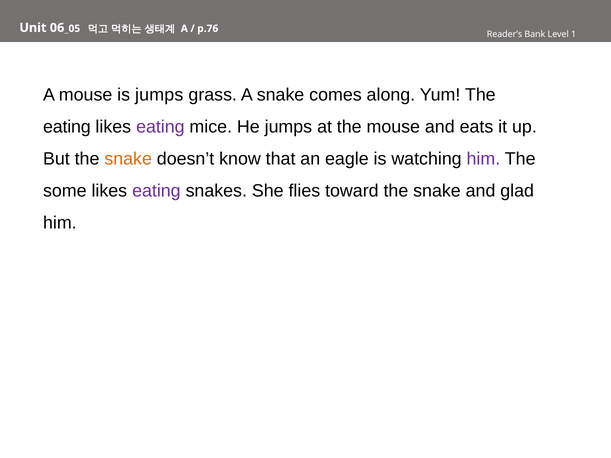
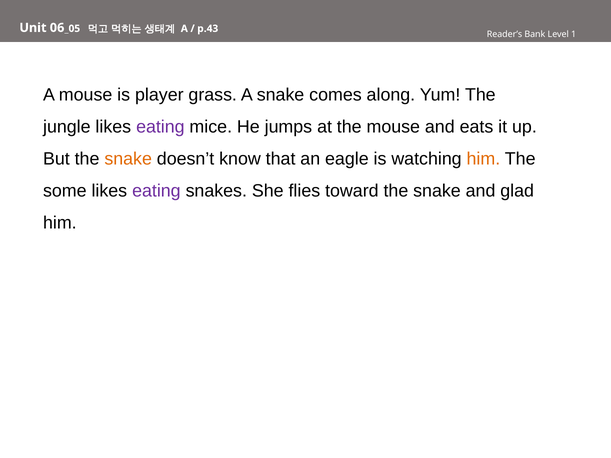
p.76: p.76 -> p.43
is jumps: jumps -> player
eating at (67, 127): eating -> jungle
him at (483, 159) colour: purple -> orange
